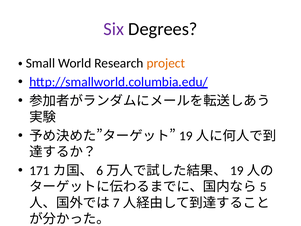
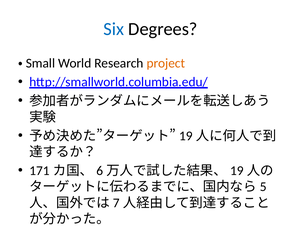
Six colour: purple -> blue
